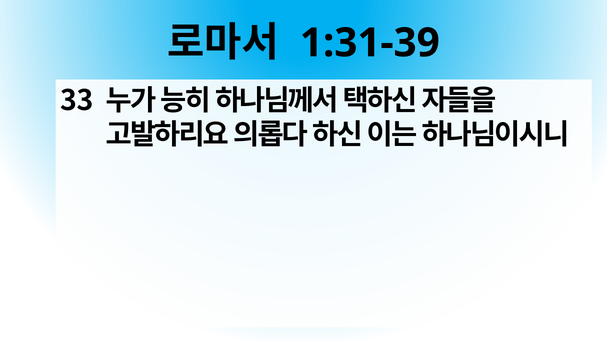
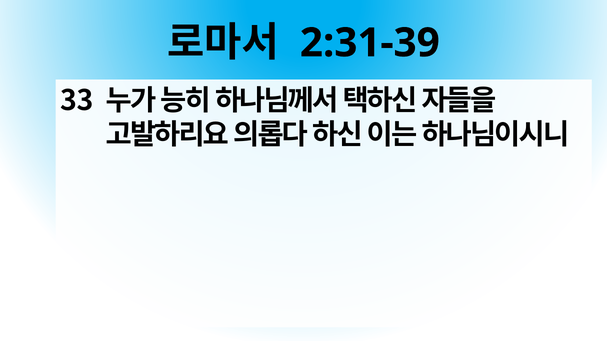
1:31-39: 1:31-39 -> 2:31-39
